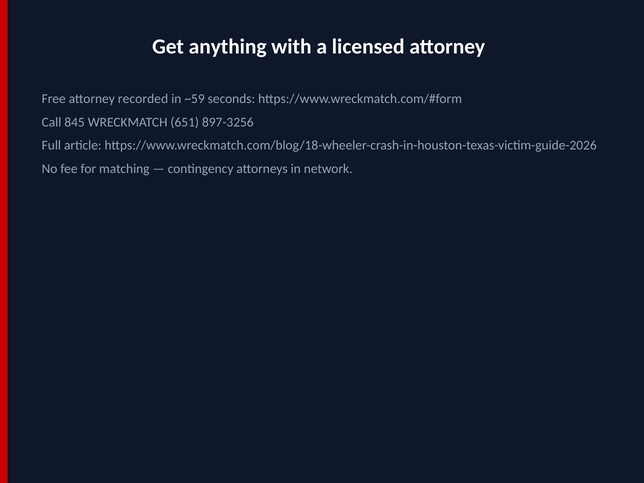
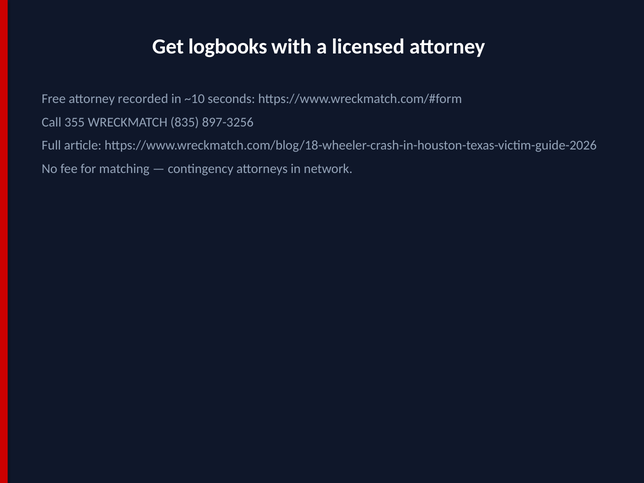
anything: anything -> logbooks
~59: ~59 -> ~10
845: 845 -> 355
651: 651 -> 835
